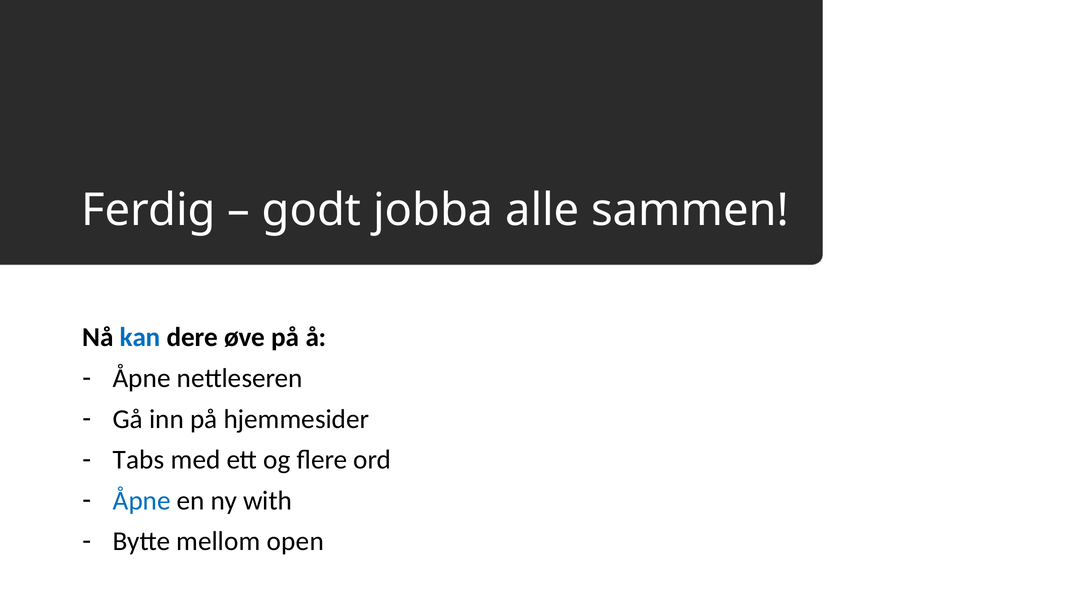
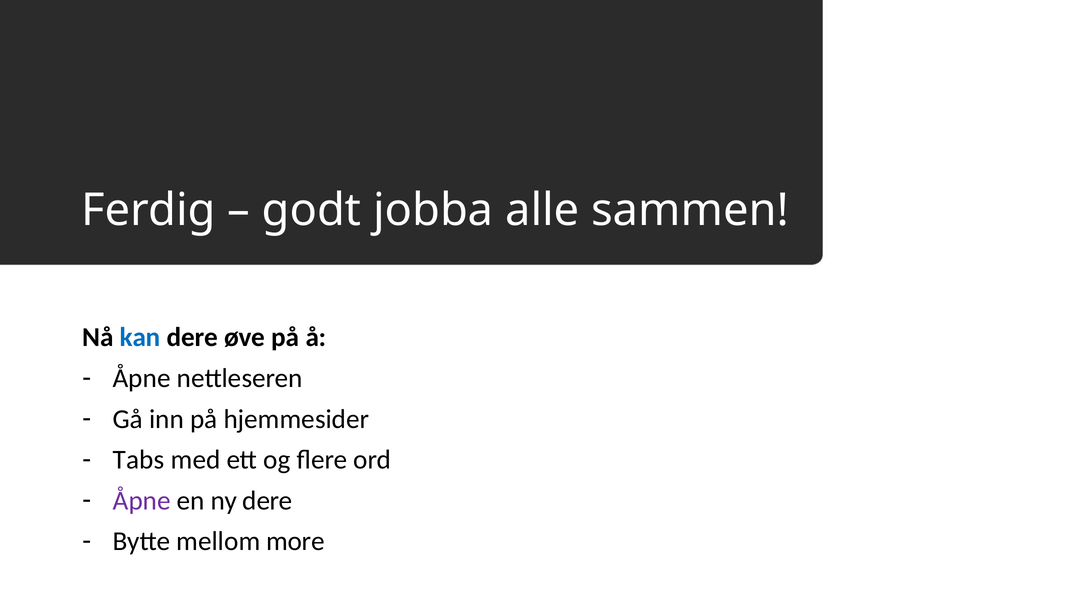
Åpne at (142, 500) colour: blue -> purple
ny with: with -> dere
open: open -> more
